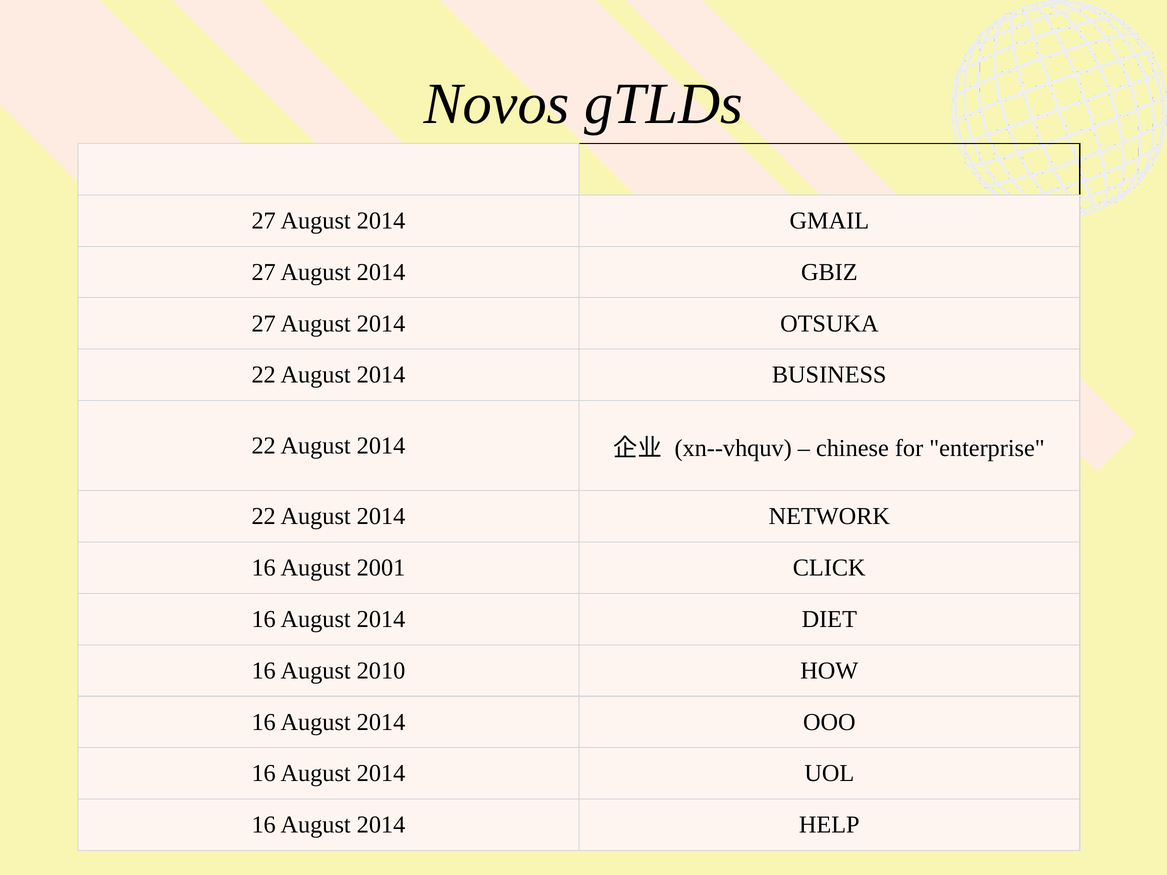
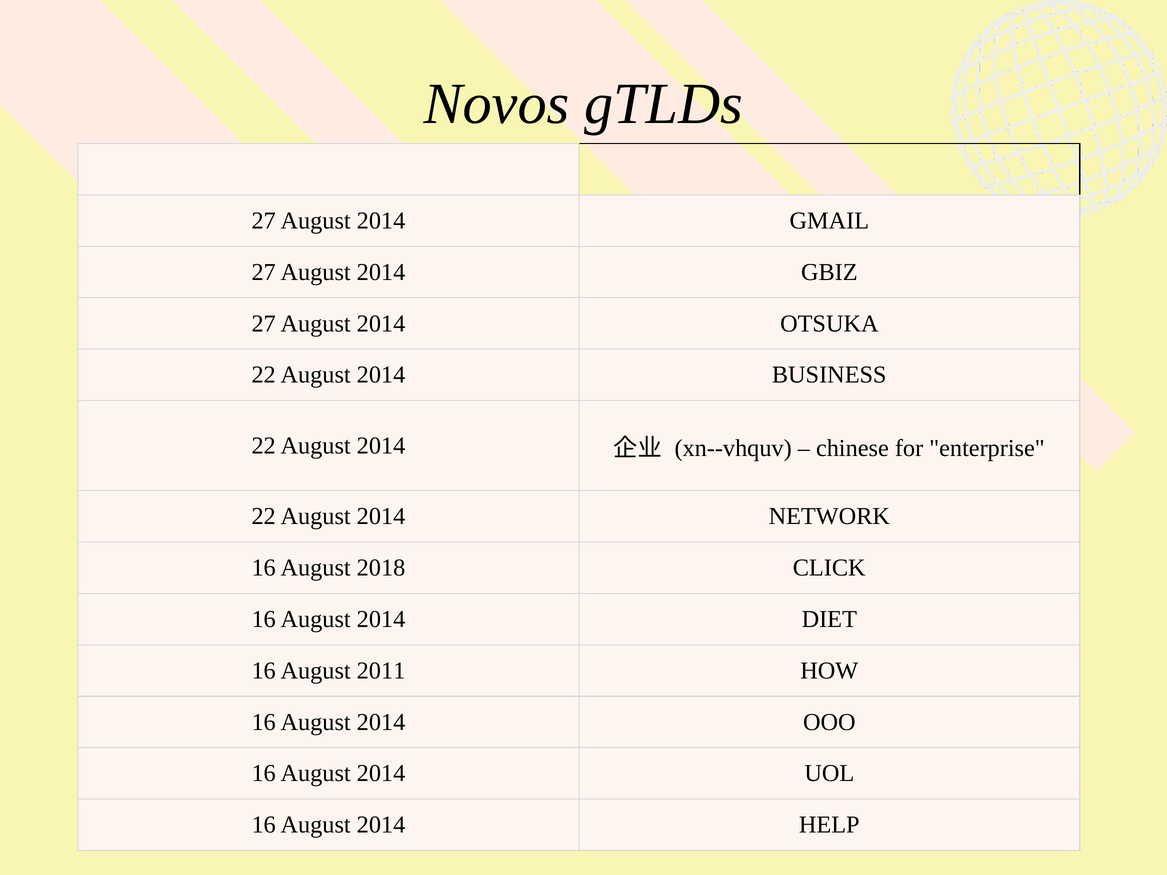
2001: 2001 -> 2018
2010: 2010 -> 2011
